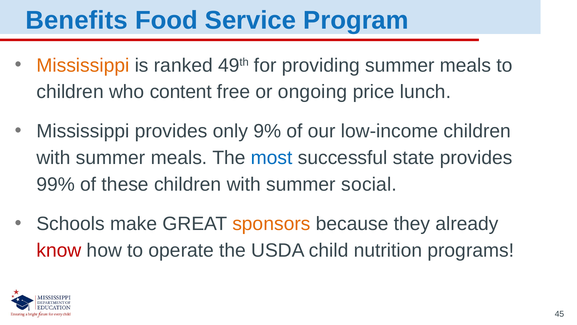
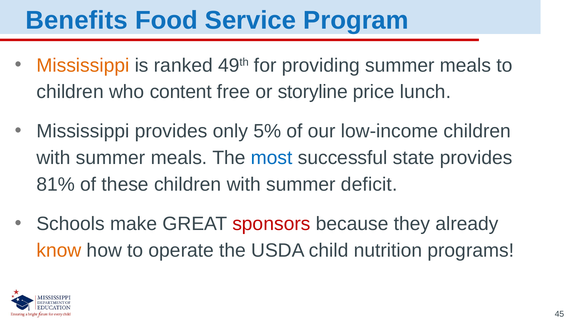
ongoing: ongoing -> storyline
9%: 9% -> 5%
99%: 99% -> 81%
social: social -> deficit
sponsors colour: orange -> red
know colour: red -> orange
